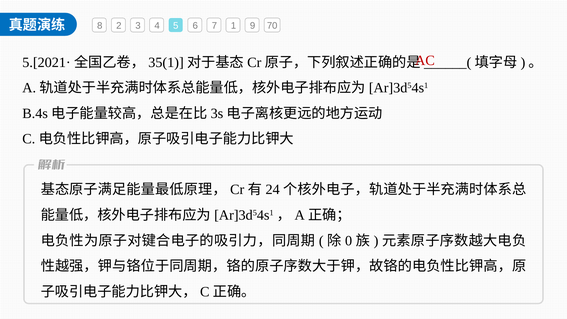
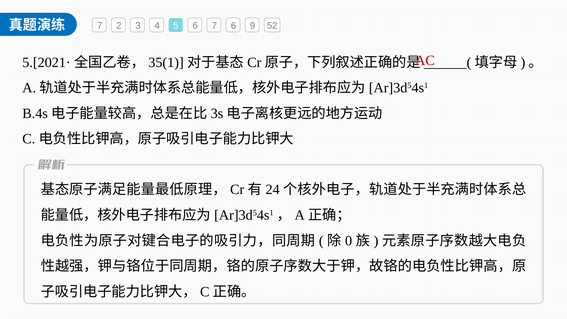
8 at (100, 26): 8 -> 7
7 1: 1 -> 6
70: 70 -> 52
